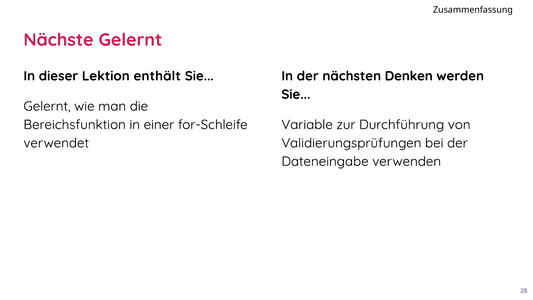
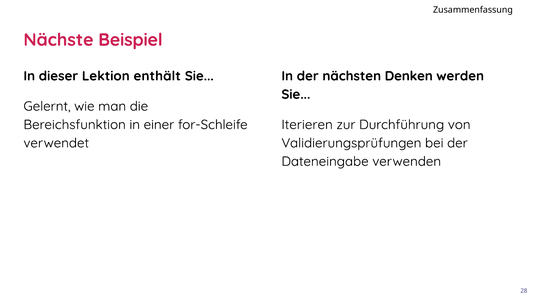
Nächste Gelernt: Gelernt -> Beispiel
Variable: Variable -> Iterieren
